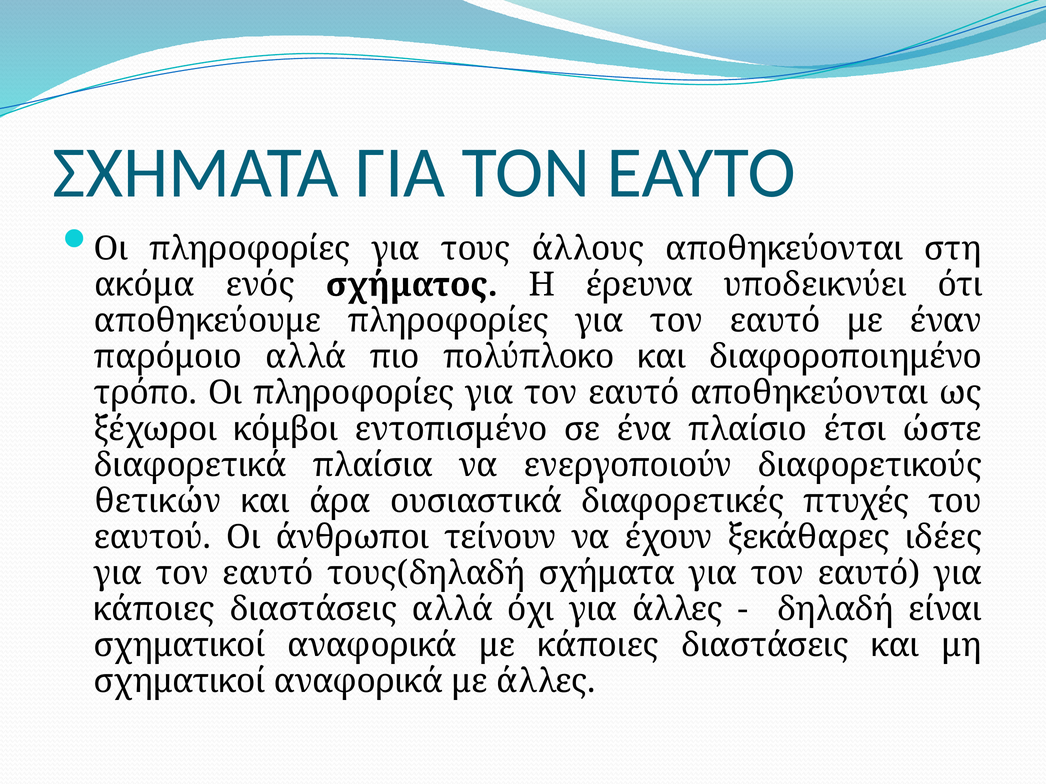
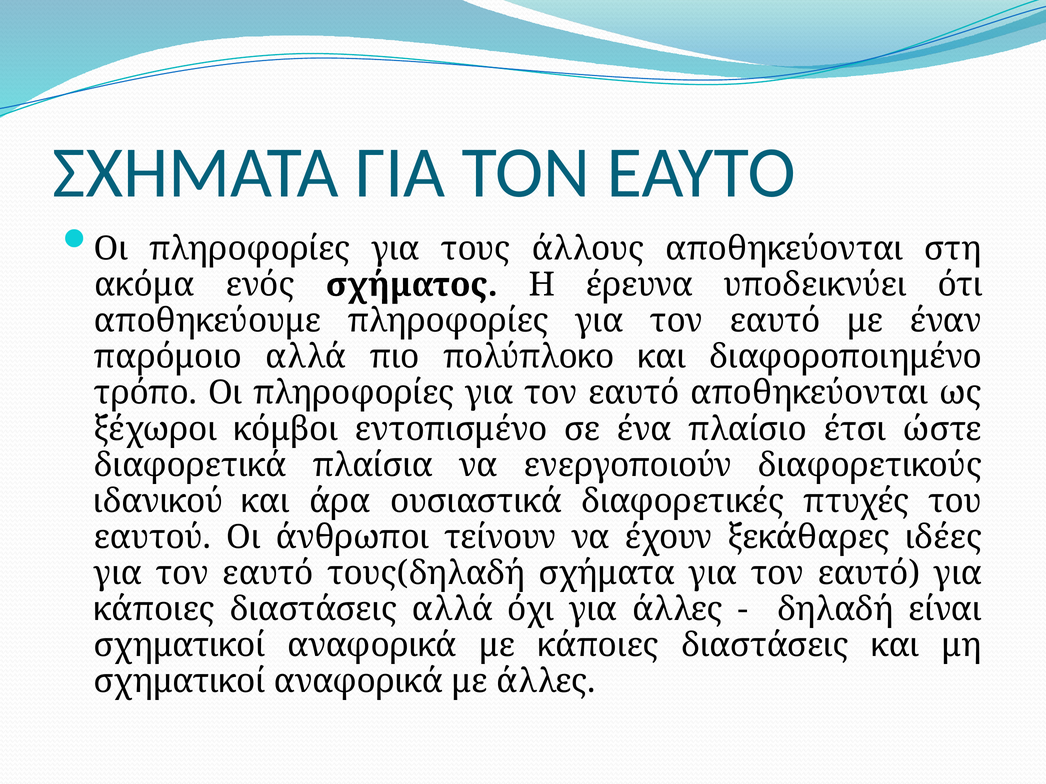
θετικών: θετικών -> ιδανικού
